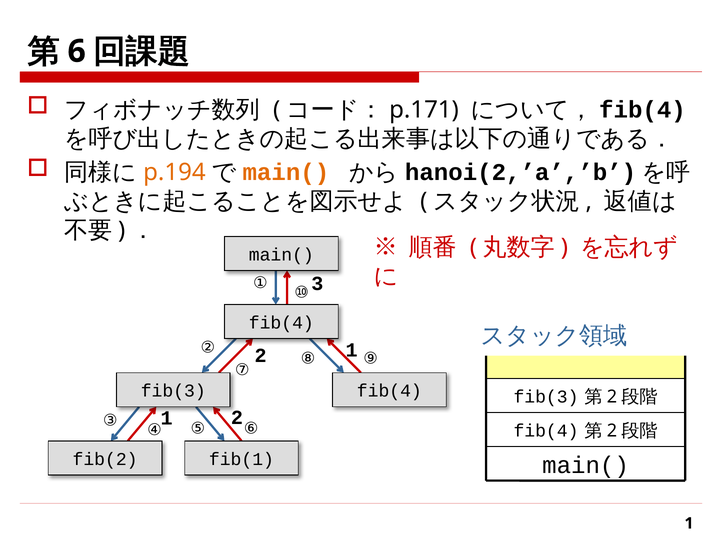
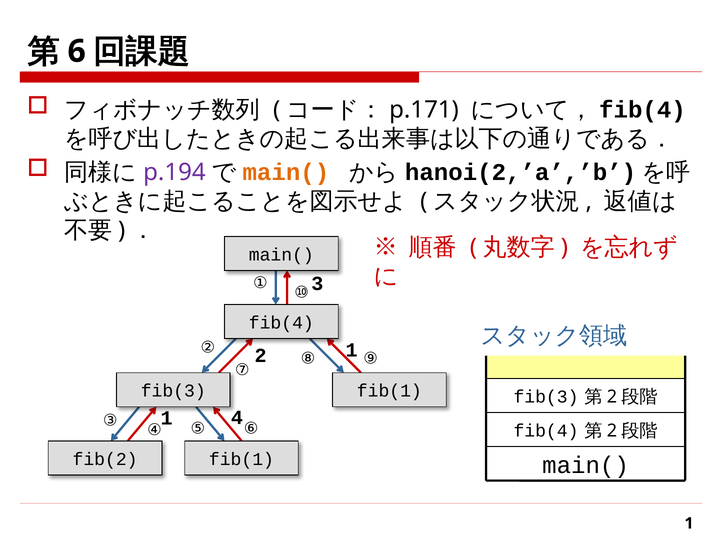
p.194 colour: orange -> purple
fib(4 at (389, 391): fib(4 -> fib(1
2 at (237, 418): 2 -> 4
